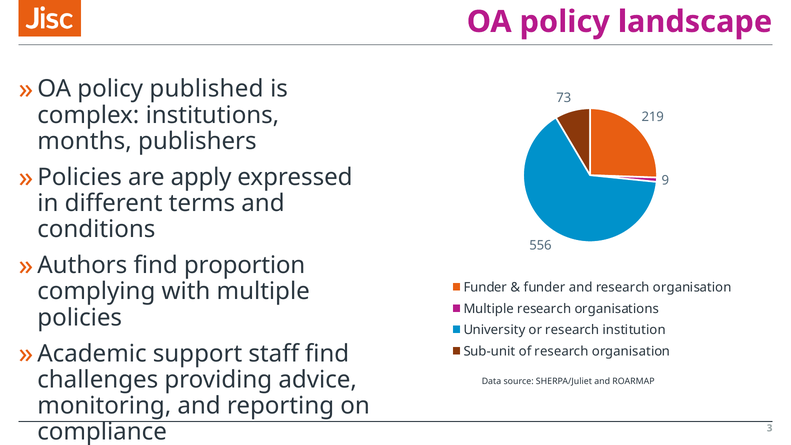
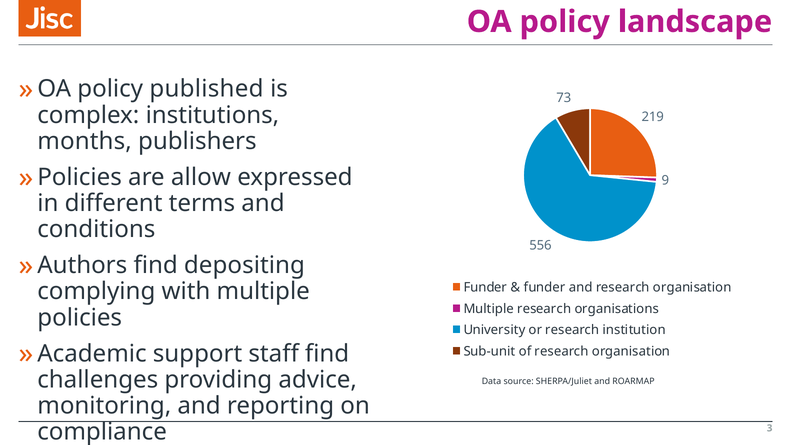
apply: apply -> allow
proportion: proportion -> depositing
